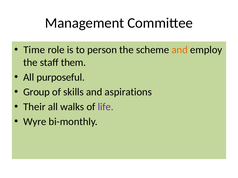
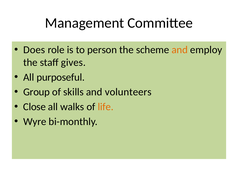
Time: Time -> Does
them: them -> gives
aspirations: aspirations -> volunteers
Their: Their -> Close
life colour: purple -> orange
